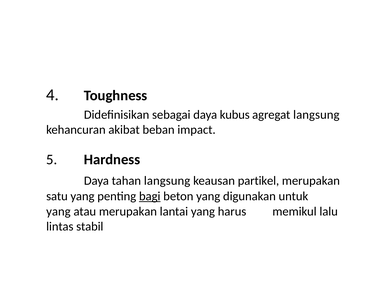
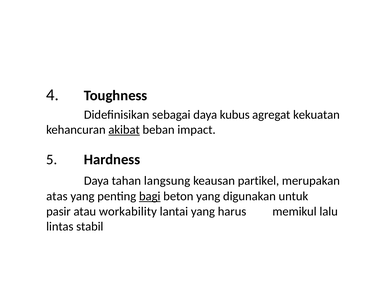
agregat langsung: langsung -> kekuatan
akibat underline: none -> present
satu: satu -> atas
yang at (58, 211): yang -> pasir
atau merupakan: merupakan -> workability
